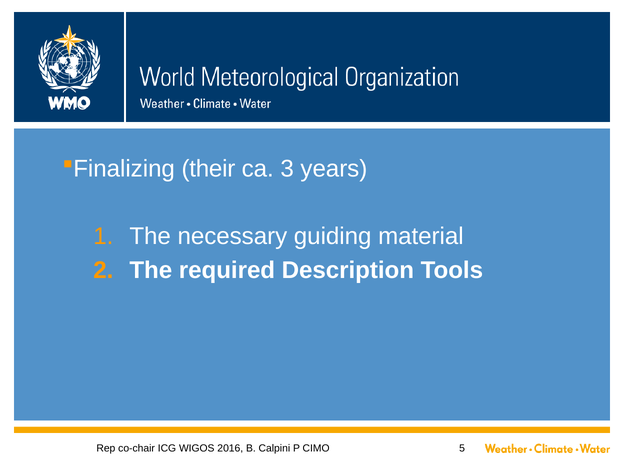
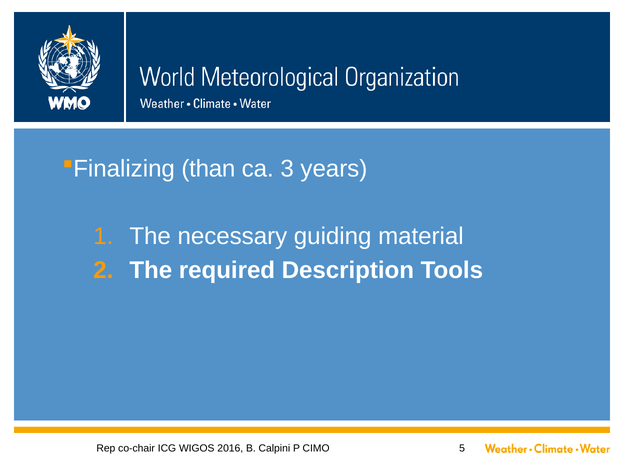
their: their -> than
